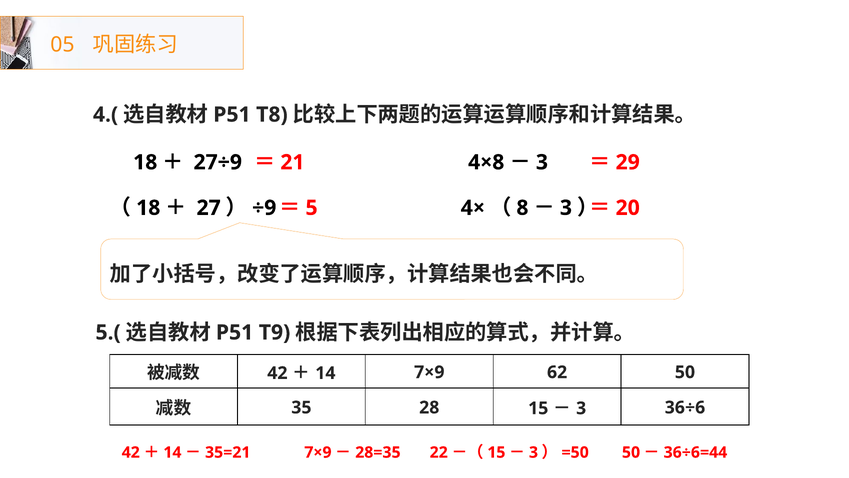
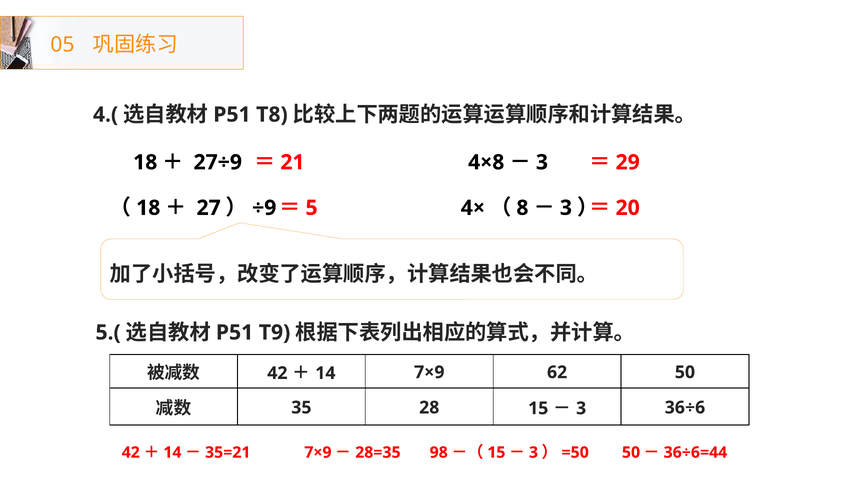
22: 22 -> 98
